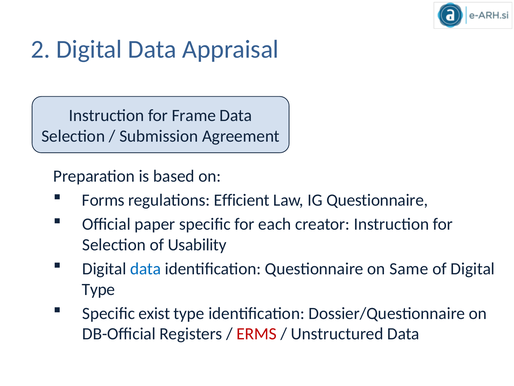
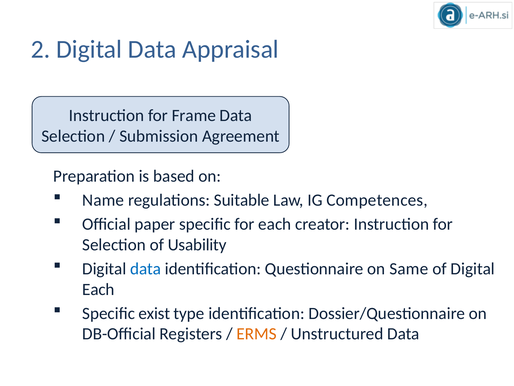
Forms: Forms -> Name
Efficient: Efficient -> Suitable
IG Questionnaire: Questionnaire -> Competences
Type at (98, 289): Type -> Each
ERMS colour: red -> orange
